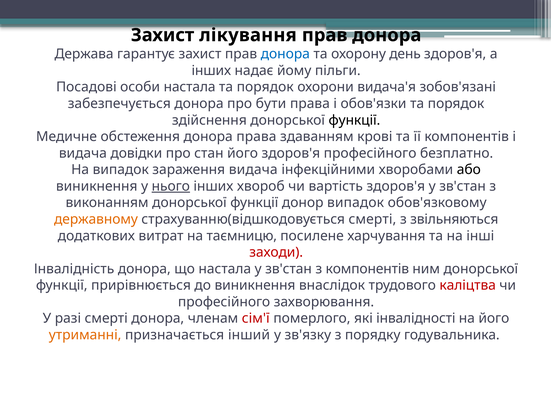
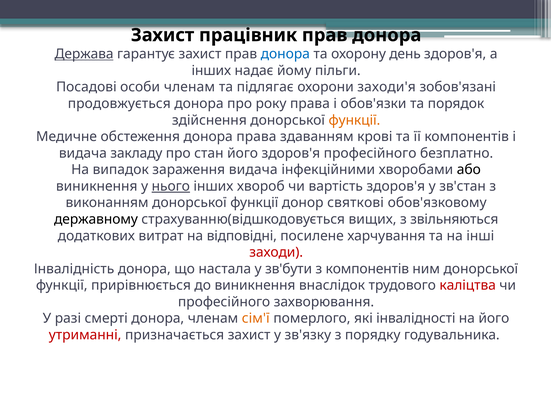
лікування: лікування -> працівник
Держава underline: none -> present
особи настала: настала -> членам
порядок at (265, 87): порядок -> підлягає
видача'я: видача'я -> заходи'я
забезпечується: забезпечується -> продовжується
бути: бути -> року
функції at (354, 120) colour: black -> orange
довідки: довідки -> закладу
донор випадок: випадок -> святкові
державному colour: orange -> black
страхуванню(відшкодовується смерті: смерті -> вищих
таємницю: таємницю -> відповідні
настала у зв'стан: зв'стан -> зв'бути
сім'ї colour: red -> orange
утриманні colour: orange -> red
призначається інший: інший -> захист
